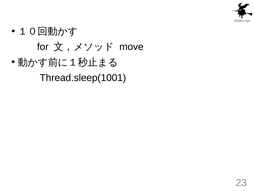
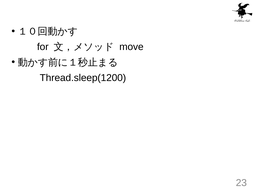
Thread.sleep(1001: Thread.sleep(1001 -> Thread.sleep(1200
